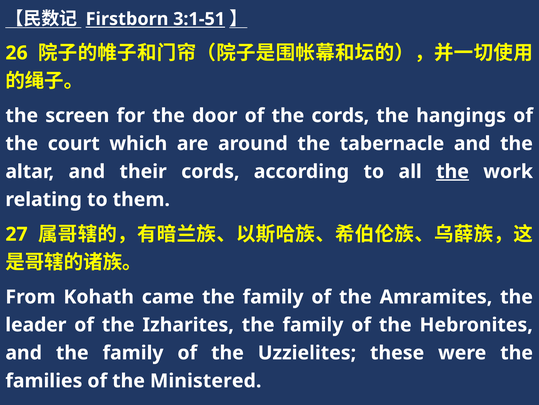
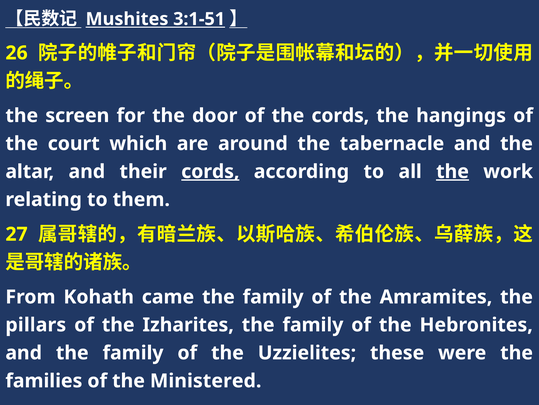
Firstborn: Firstborn -> Mushites
cords at (210, 171) underline: none -> present
leader: leader -> pillars
